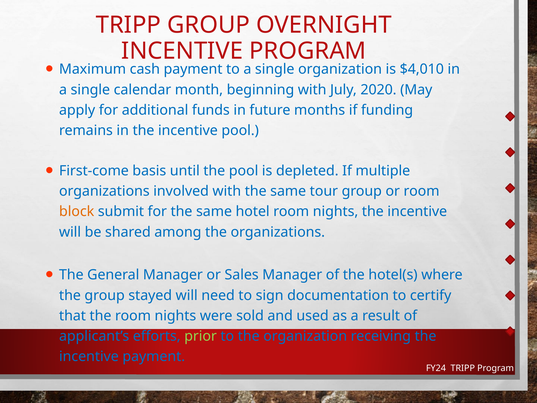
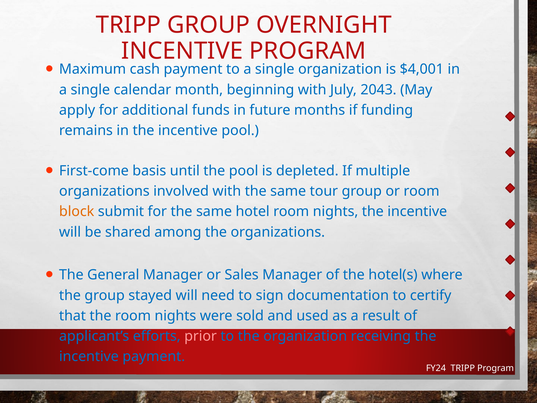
$4,010: $4,010 -> $4,001
2020: 2020 -> 2043
prior colour: light green -> pink
